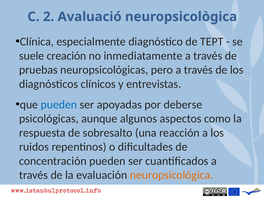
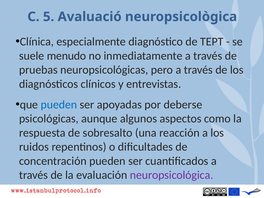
2: 2 -> 5
creación: creación -> menudo
neuropsicológica colour: orange -> purple
